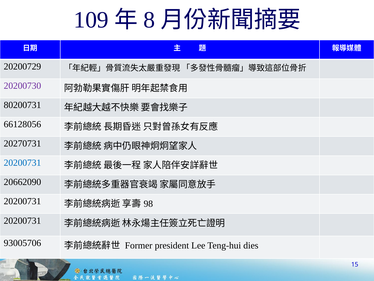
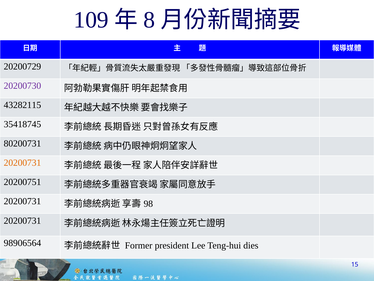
80200731: 80200731 -> 43282115
66128056: 66128056 -> 35418745
20270731: 20270731 -> 80200731
20200731 at (22, 163) colour: blue -> orange
20662090: 20662090 -> 20200751
93005706: 93005706 -> 98906564
